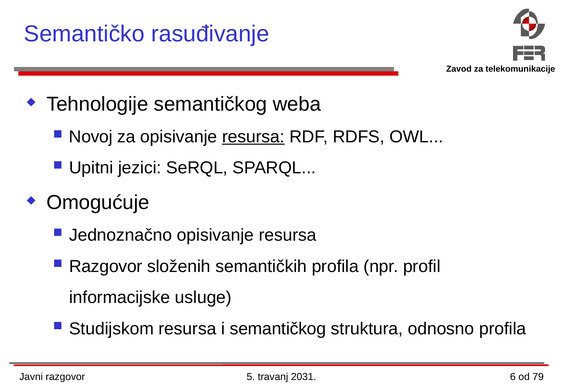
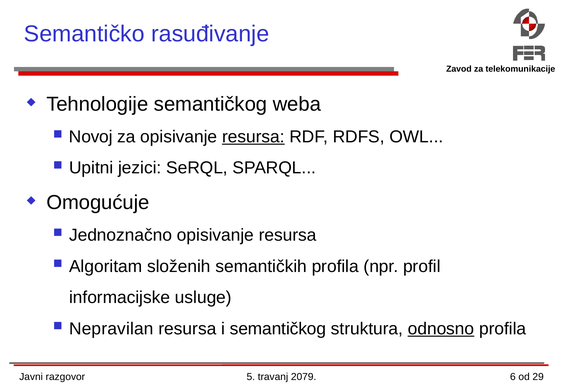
Razgovor at (106, 267): Razgovor -> Algoritam
Studijskom: Studijskom -> Nepravilan
odnosno underline: none -> present
2031: 2031 -> 2079
79: 79 -> 29
